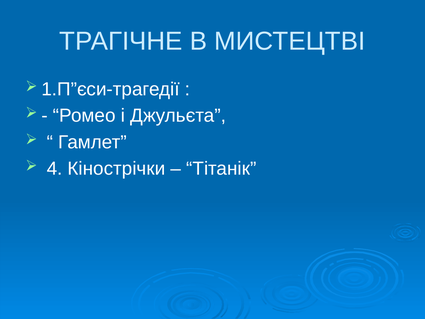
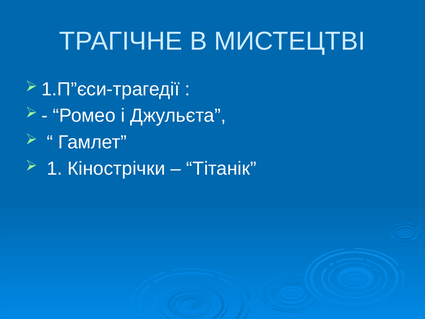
4: 4 -> 1
